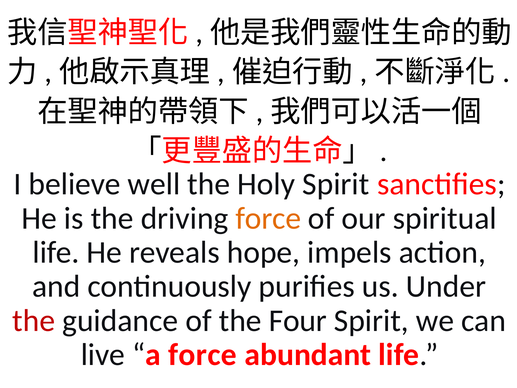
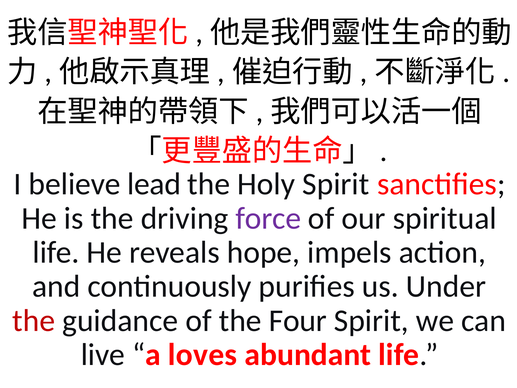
well: well -> lead
force at (268, 218) colour: orange -> purple
a force: force -> loves
